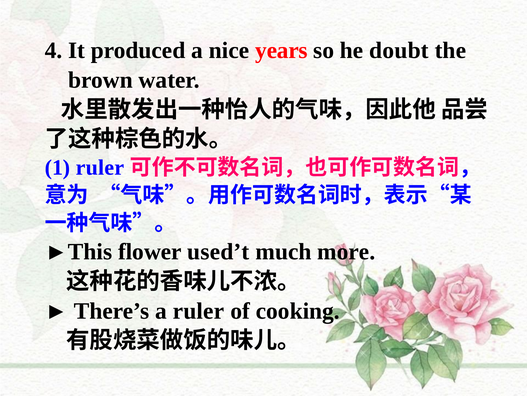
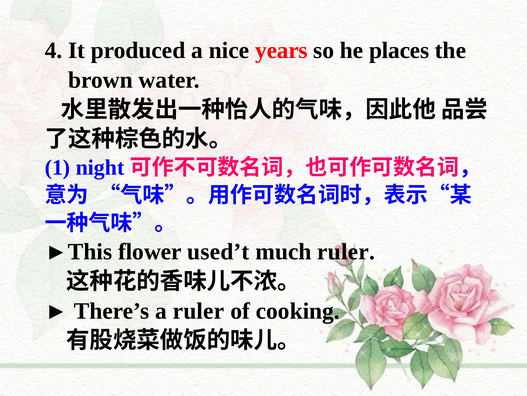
doubt: doubt -> places
1 ruler: ruler -> night
much more: more -> ruler
